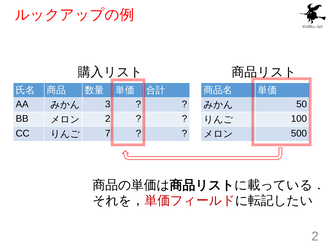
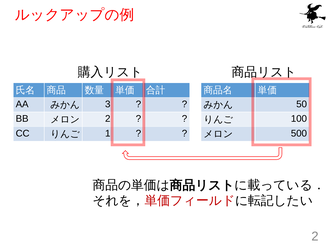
7: 7 -> 1
